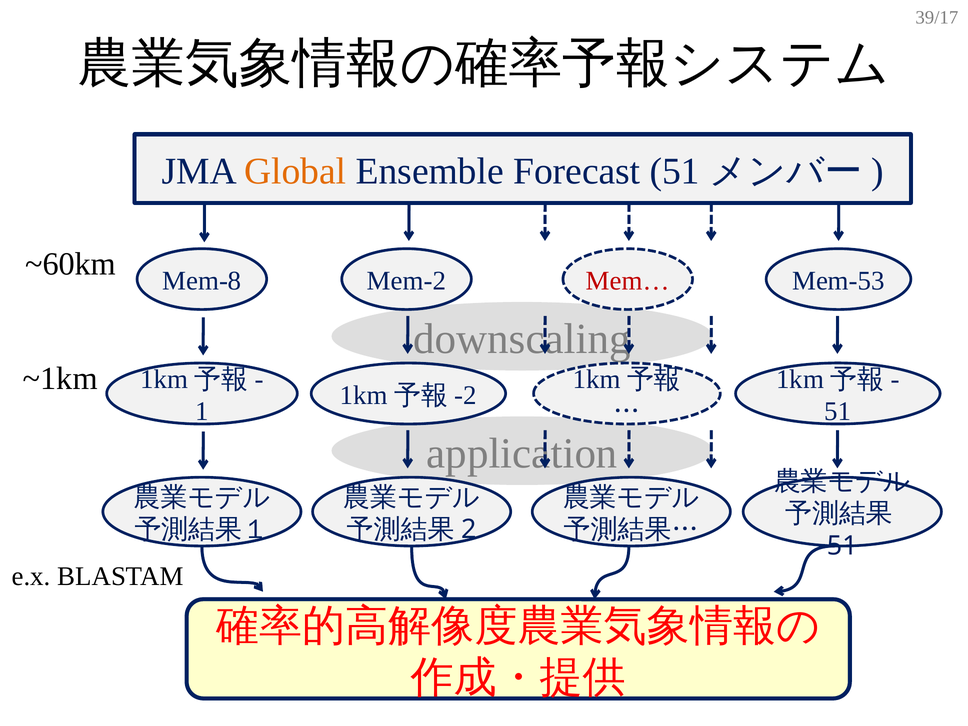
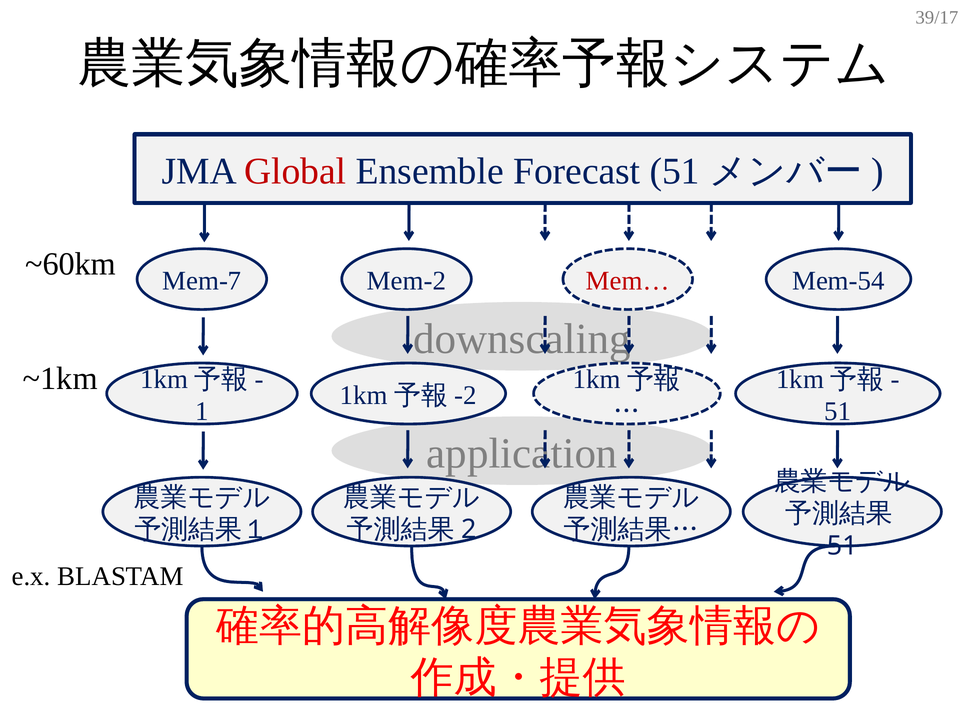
Global colour: orange -> red
Mem-8: Mem-8 -> Mem-7
Mem-53: Mem-53 -> Mem-54
